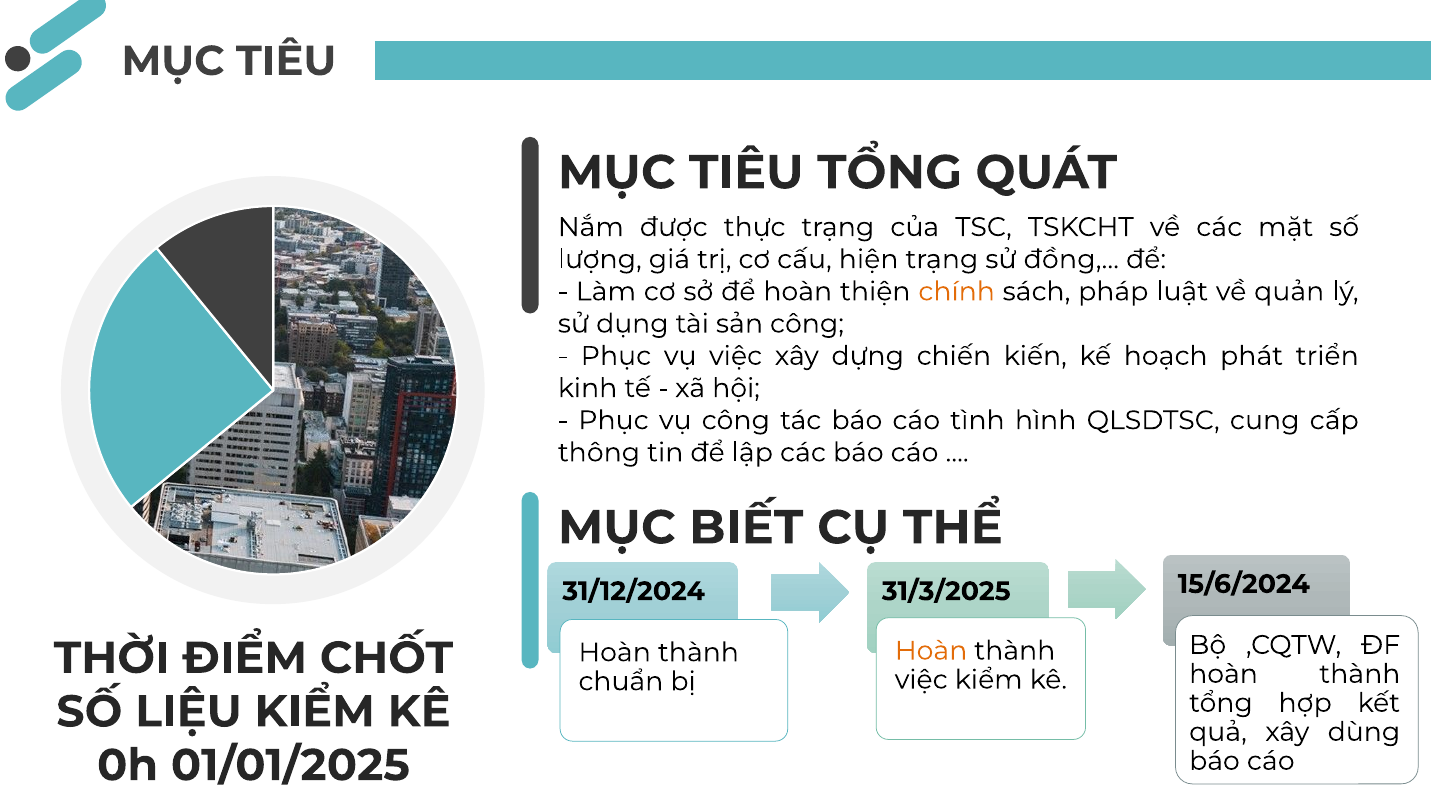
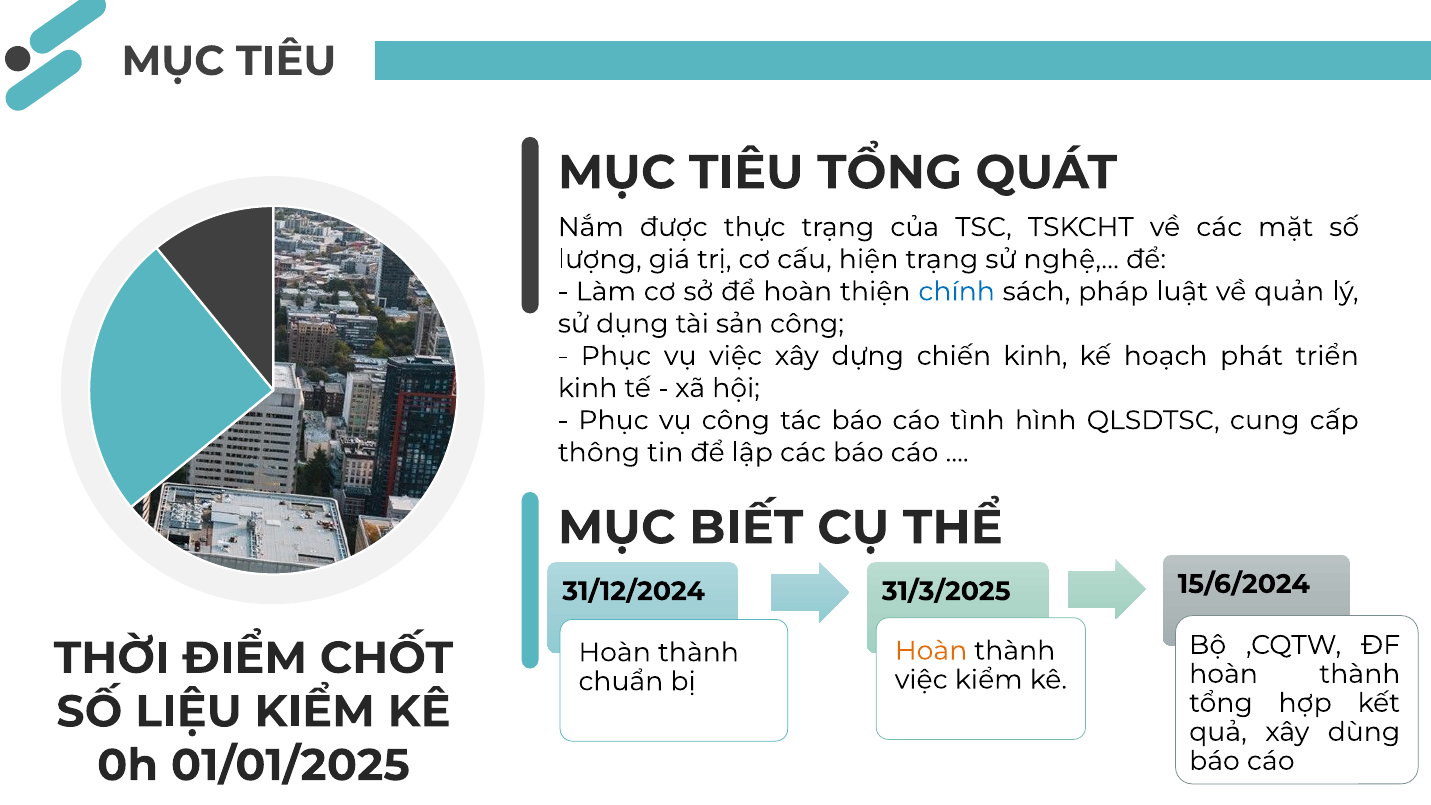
đồng: đồng -> nghệ
chính colour: orange -> blue
chiến kiến: kiến -> kinh
